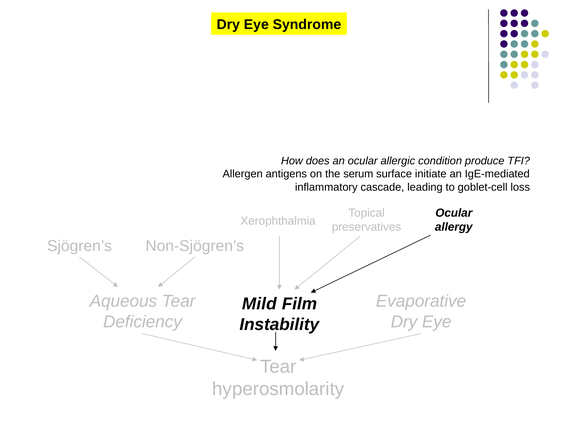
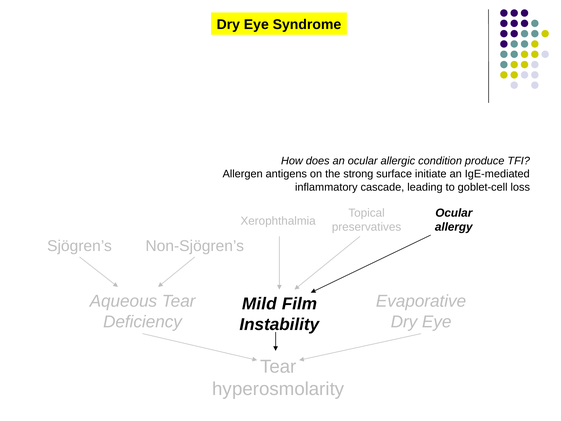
serum: serum -> strong
